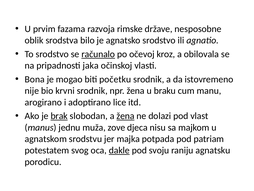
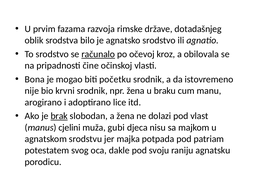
nesposobne: nesposobne -> dotadašnjeg
jaka: jaka -> čine
žena at (125, 116) underline: present -> none
jednu: jednu -> cjelini
zove: zove -> gubi
dakle underline: present -> none
